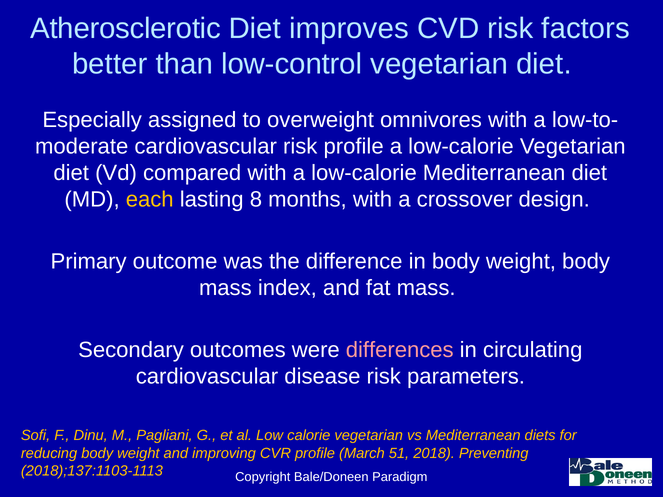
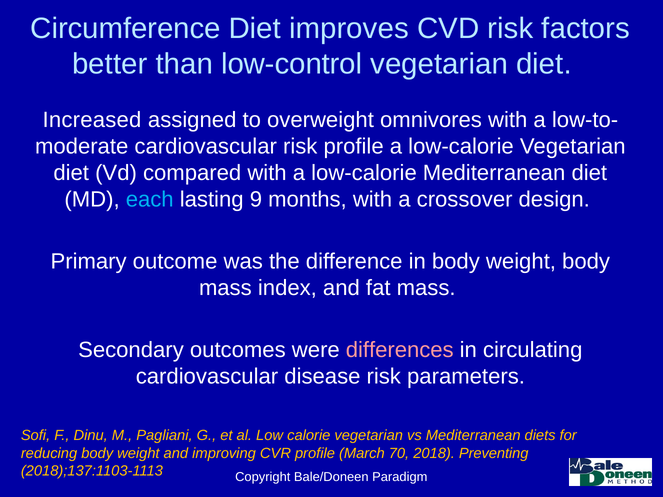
Atherosclerotic: Atherosclerotic -> Circumference
Especially: Especially -> Increased
each colour: yellow -> light blue
8: 8 -> 9
51: 51 -> 70
